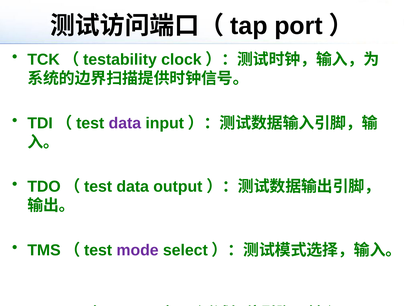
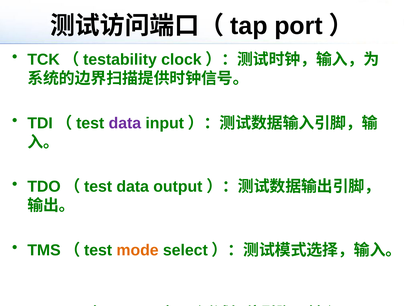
mode colour: purple -> orange
